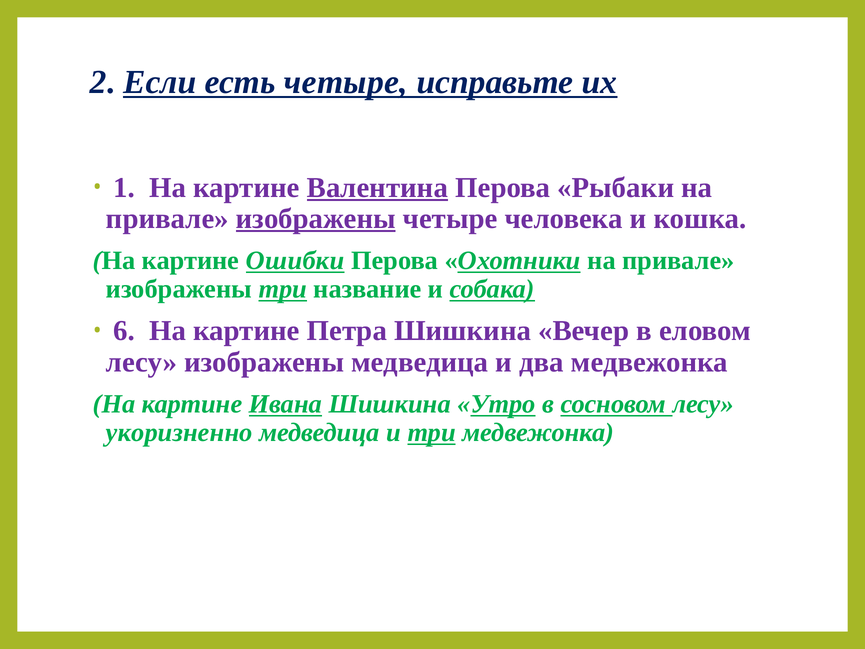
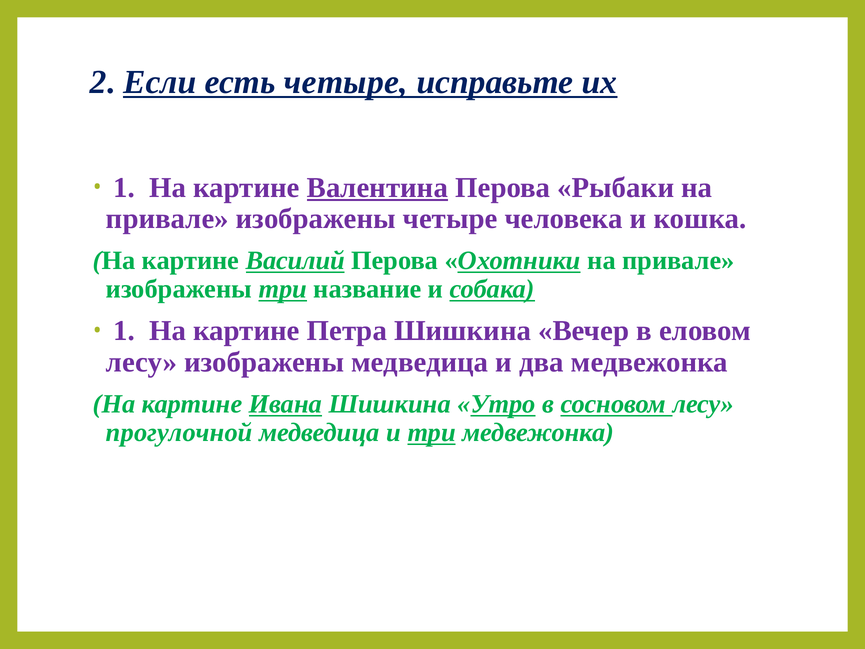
изображены at (316, 219) underline: present -> none
Ошибки: Ошибки -> Василий
6 at (124, 331): 6 -> 1
укоризненно: укоризненно -> прогулочной
